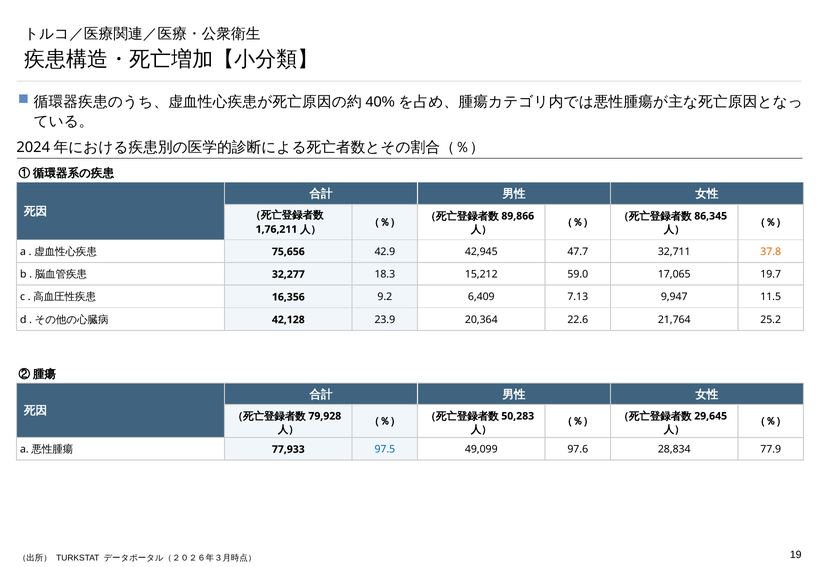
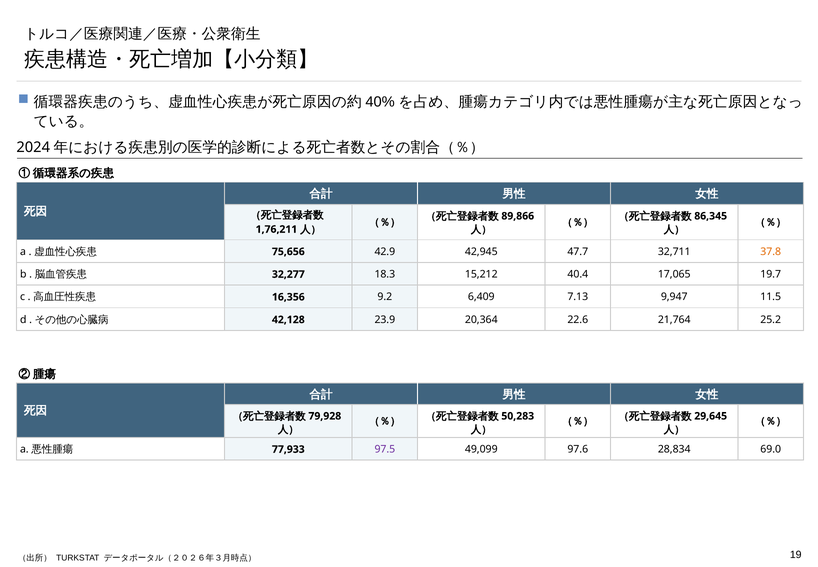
59.0: 59.0 -> 40.4
97.5 colour: blue -> purple
77.9: 77.9 -> 69.0
